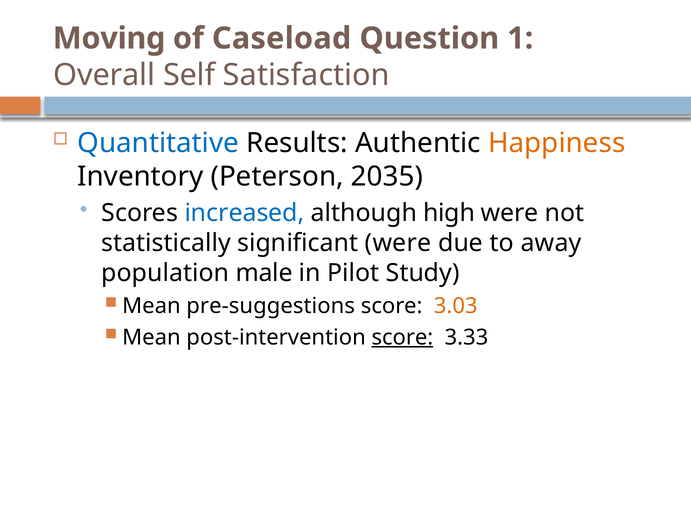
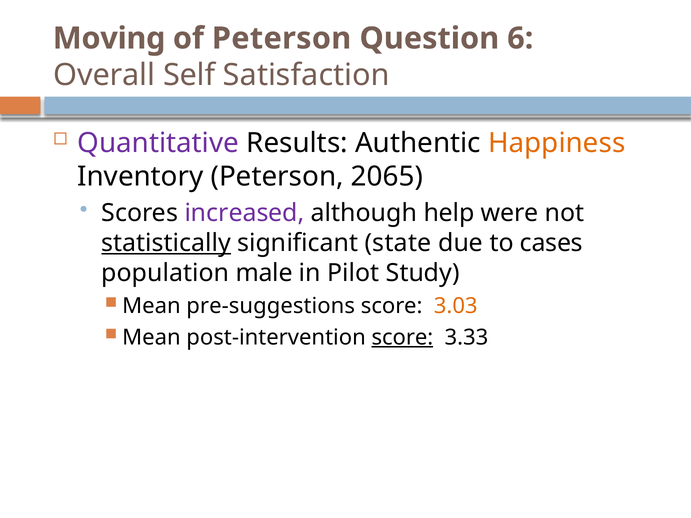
of Caseload: Caseload -> Peterson
1: 1 -> 6
Quantitative colour: blue -> purple
2035: 2035 -> 2065
increased colour: blue -> purple
high: high -> help
statistically underline: none -> present
significant were: were -> state
away: away -> cases
